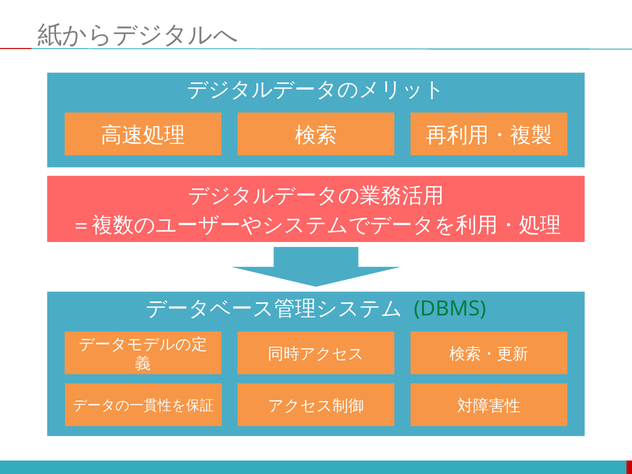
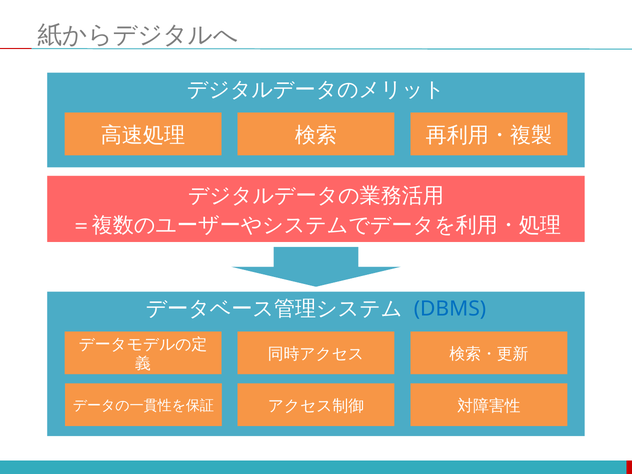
DBMS colour: green -> blue
